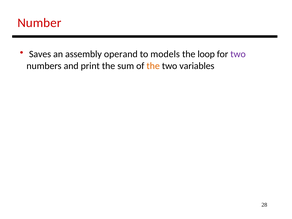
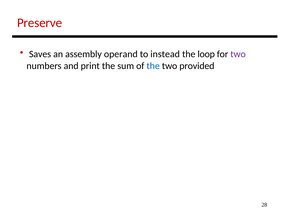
Number: Number -> Preserve
models: models -> instead
the at (153, 66) colour: orange -> blue
variables: variables -> provided
